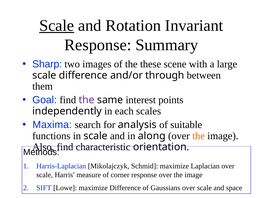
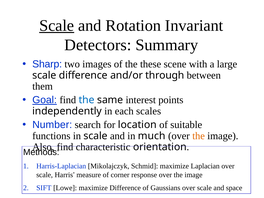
Response at (98, 45): Response -> Detectors
Goal underline: none -> present
the at (87, 100) colour: purple -> blue
Maxima: Maxima -> Number
analysis: analysis -> location
along: along -> much
